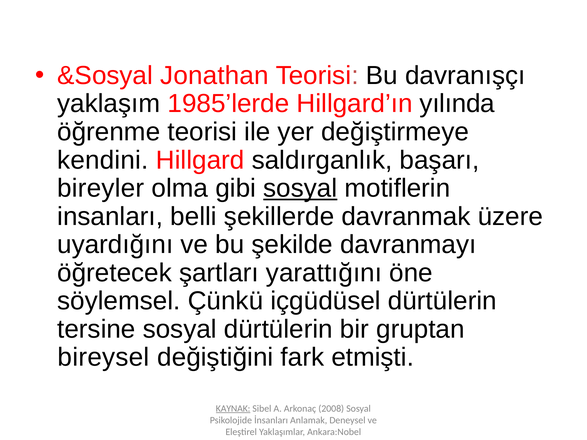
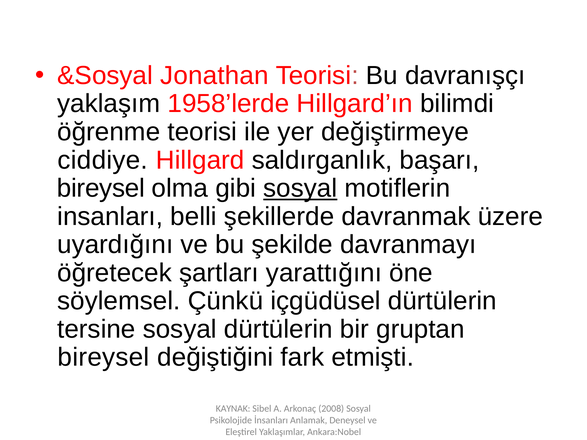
1985’lerde: 1985’lerde -> 1958’lerde
yılında: yılında -> bilimdi
kendini: kendini -> ciddiye
bireyler at (101, 188): bireyler -> bireysel
KAYNAK underline: present -> none
